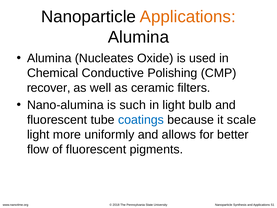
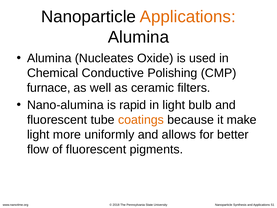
recover: recover -> furnace
such: such -> rapid
coatings colour: blue -> orange
scale: scale -> make
